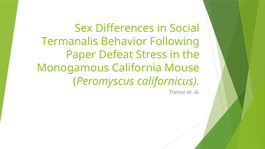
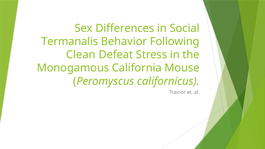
Paper: Paper -> Clean
